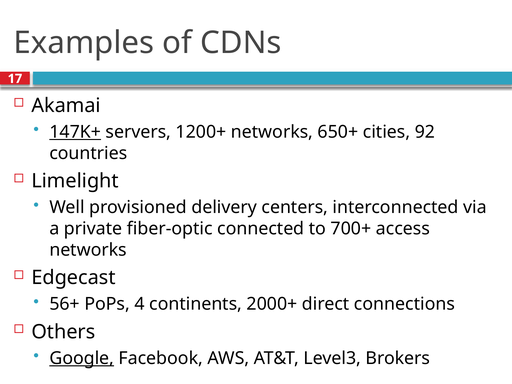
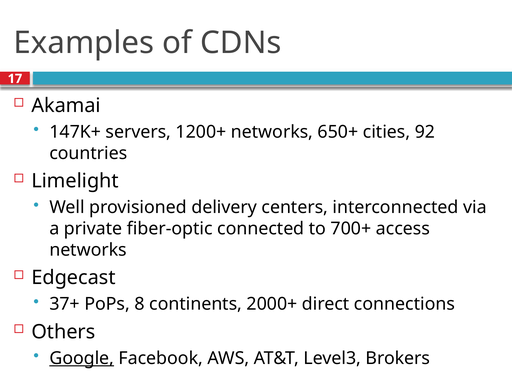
147K+ underline: present -> none
56+: 56+ -> 37+
4: 4 -> 8
